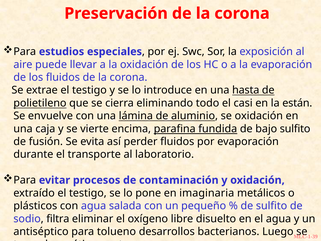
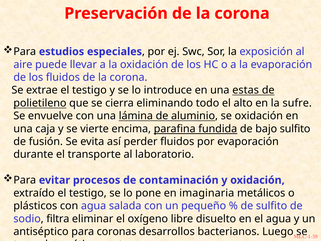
hasta: hasta -> estas
casi: casi -> alto
están: están -> sufre
tolueno: tolueno -> coronas
